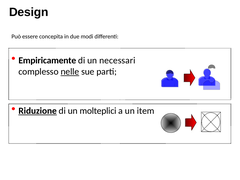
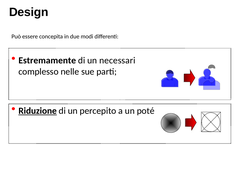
Empiricamente: Empiricamente -> Estremamente
nelle underline: present -> none
molteplici: molteplici -> percepito
item: item -> poté
